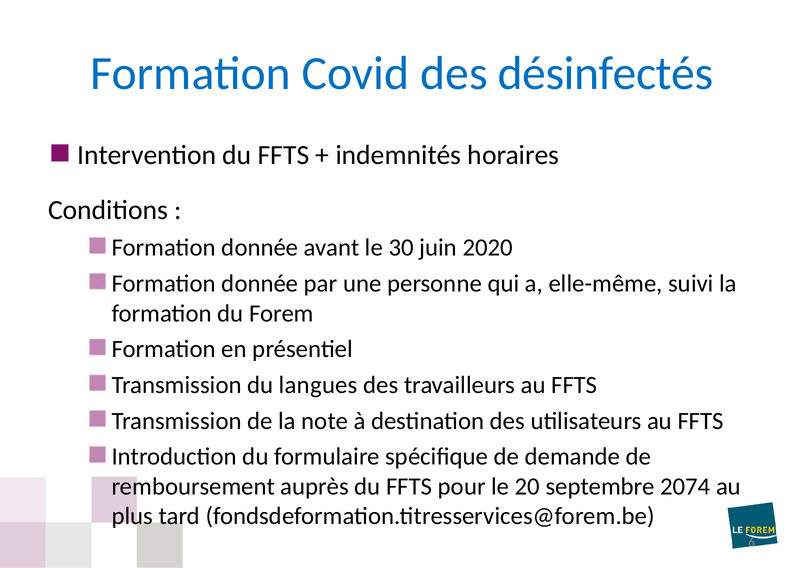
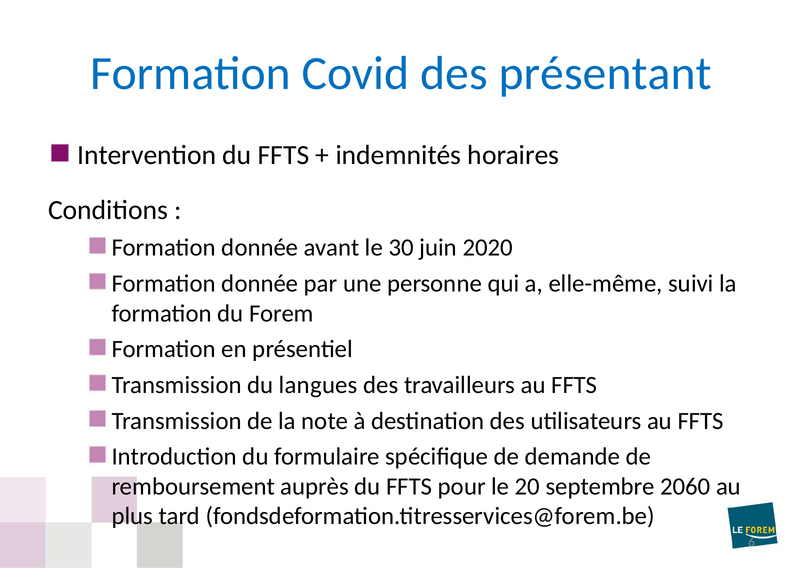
désinfectés: désinfectés -> présentant
2074: 2074 -> 2060
